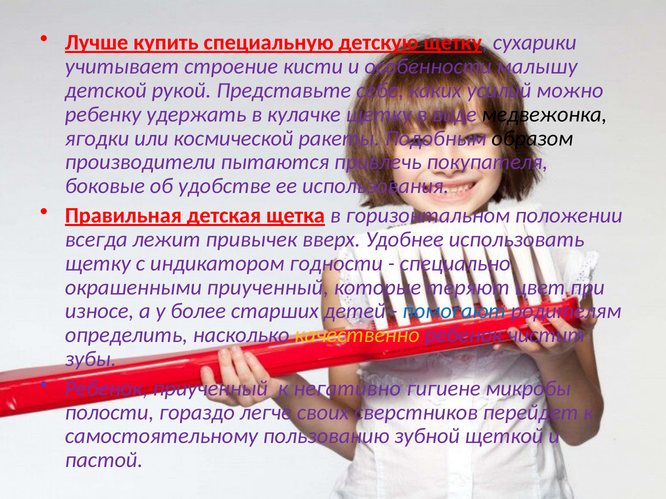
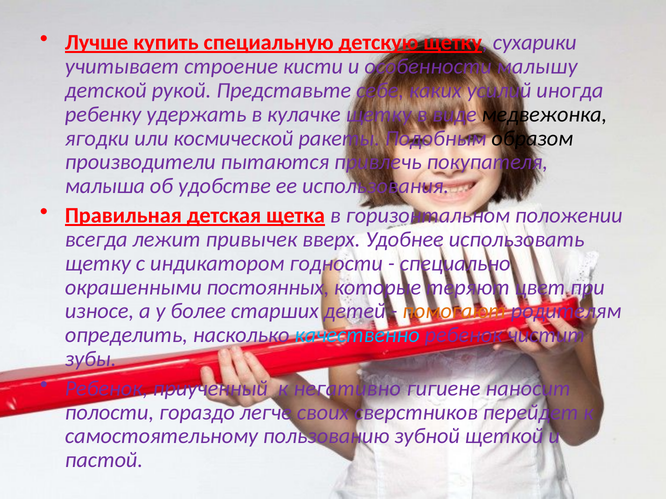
можно: можно -> иногда
боковые: боковые -> малыша
окрашенными приученный: приученный -> постоянных
помогают colour: blue -> orange
качественно colour: yellow -> light blue
микробы: микробы -> наносит
